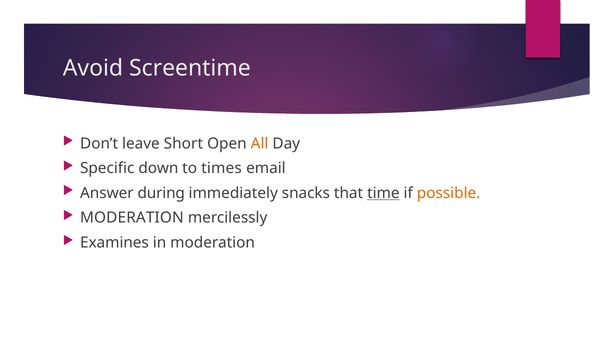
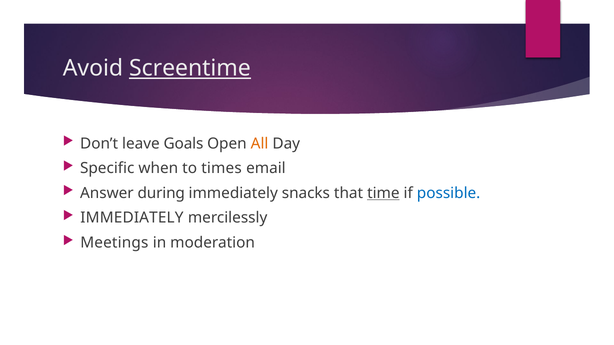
Screentime underline: none -> present
Short: Short -> Goals
down: down -> when
possible colour: orange -> blue
MODERATION at (132, 218): MODERATION -> IMMEDIATELY
Examines: Examines -> Meetings
